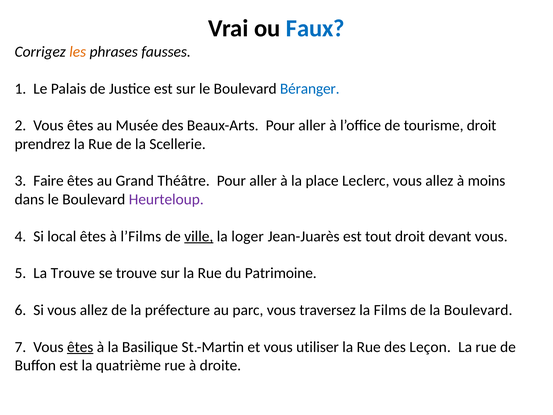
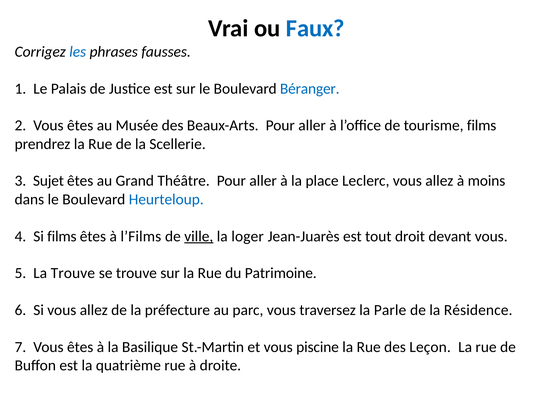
les colour: orange -> blue
tourisme droit: droit -> films
Faire: Faire -> Sujet
Heurteloup colour: purple -> blue
Si local: local -> films
Films: Films -> Parle
la Boulevard: Boulevard -> Résidence
êtes at (80, 347) underline: present -> none
utiliser: utiliser -> piscine
